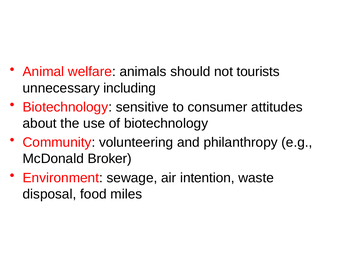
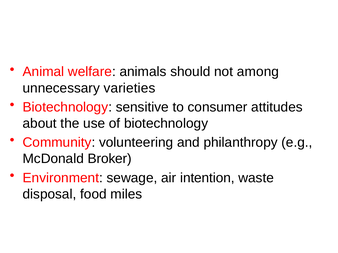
tourists: tourists -> among
including: including -> varieties
